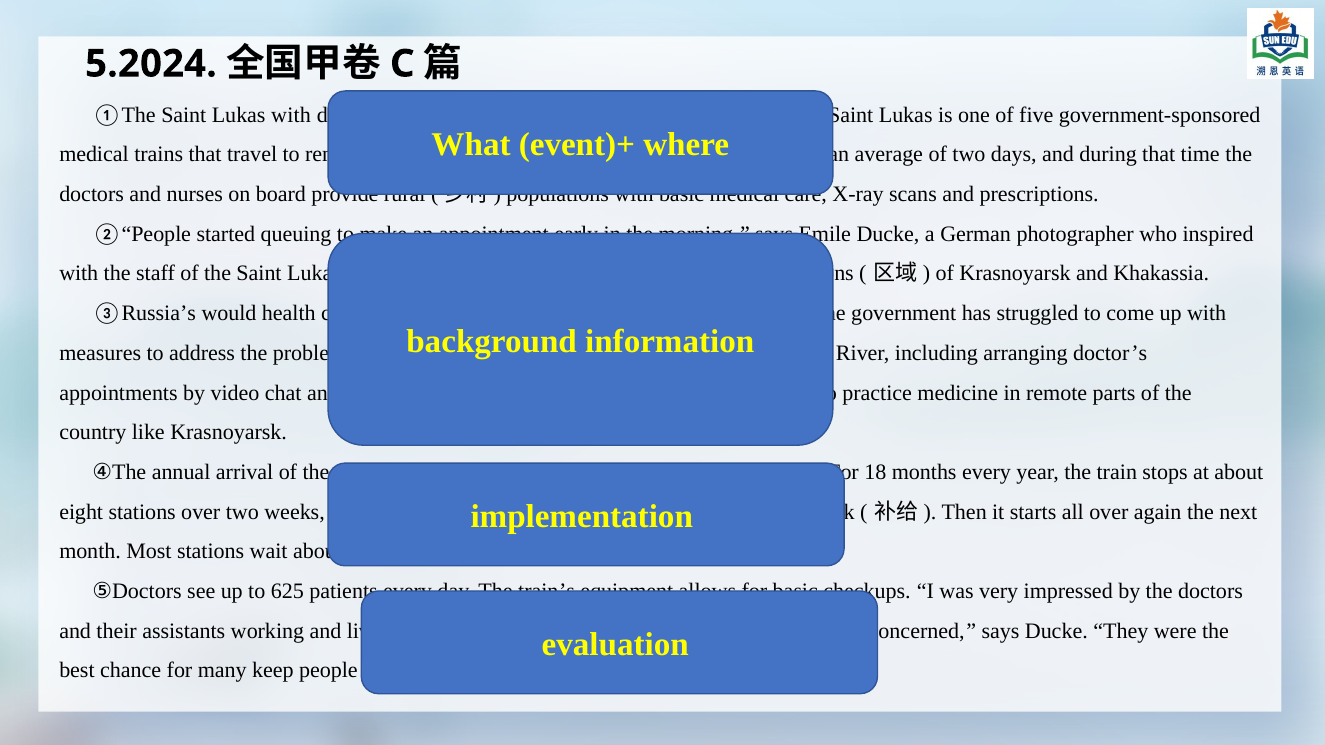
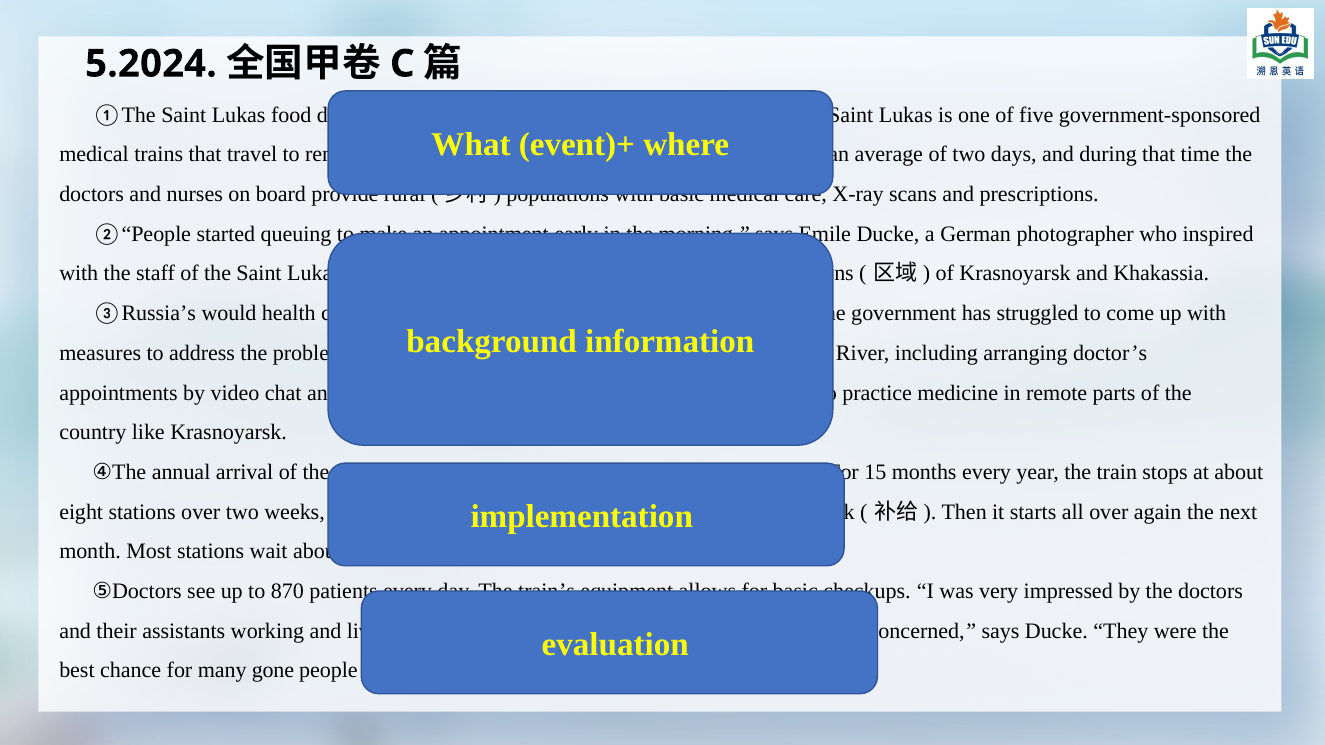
Lukas with: with -> food
18: 18 -> 15
625: 625 -> 870
keep: keep -> gone
